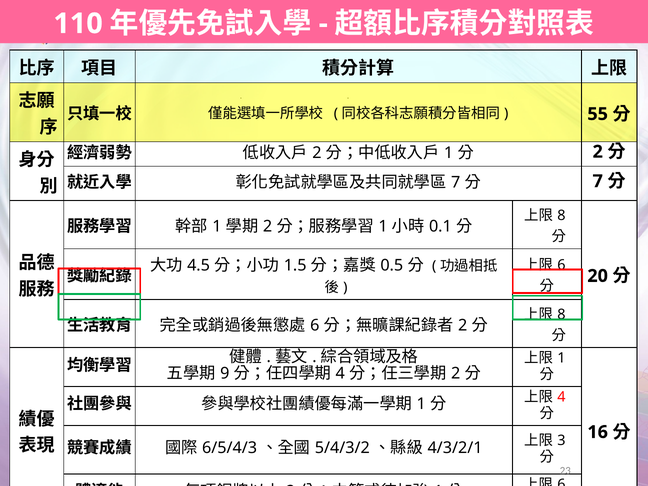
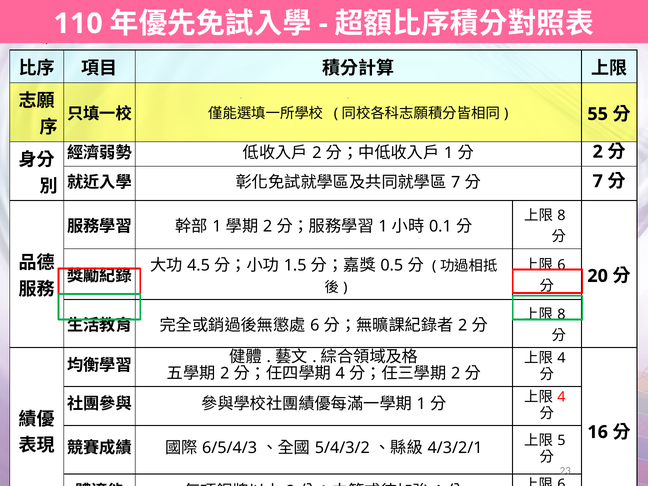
1 at (561, 358): 1 -> 4
9 at (225, 373): 9 -> 2
3 at (561, 441): 3 -> 5
